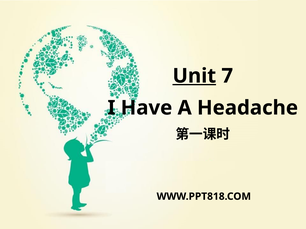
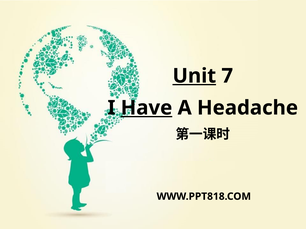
Have underline: none -> present
